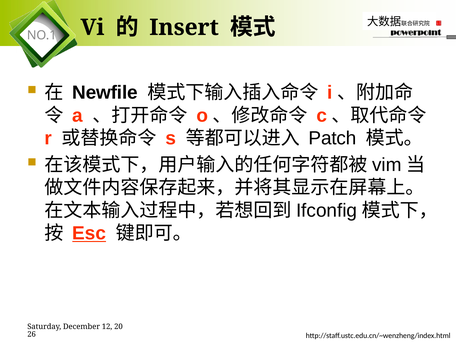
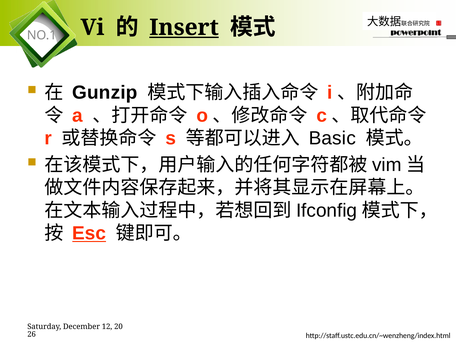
Insert underline: none -> present
Newfile: Newfile -> Gunzip
Patch: Patch -> Basic
